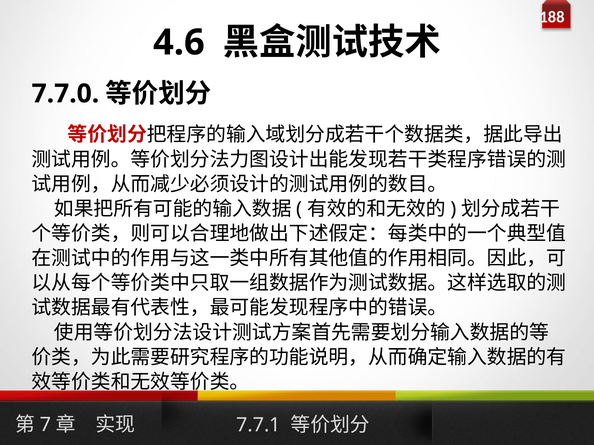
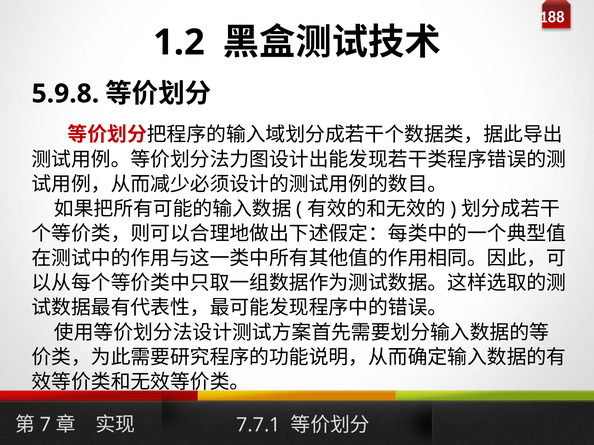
4.6: 4.6 -> 1.2
7.7.0: 7.7.0 -> 5.9.8
